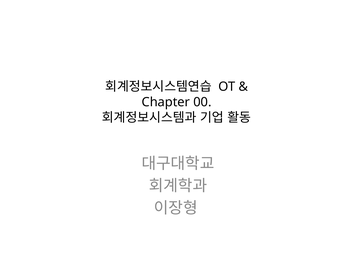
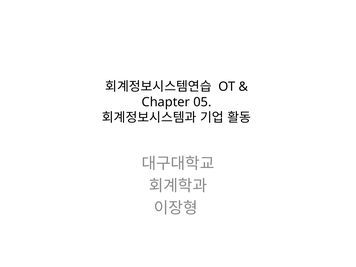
00: 00 -> 05
